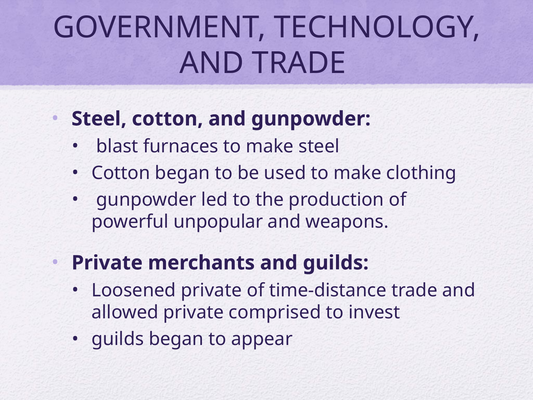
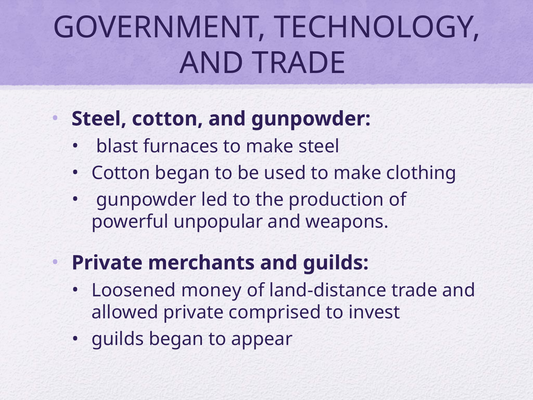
Loosened private: private -> money
time-distance: time-distance -> land-distance
